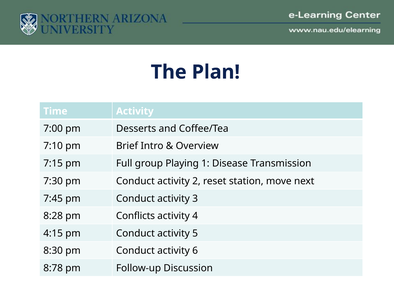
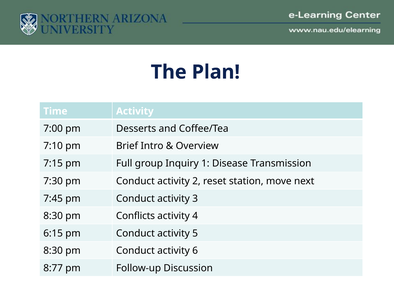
Playing: Playing -> Inquiry
8:28 at (53, 216): 8:28 -> 8:30
4:15: 4:15 -> 6:15
8:78: 8:78 -> 8:77
